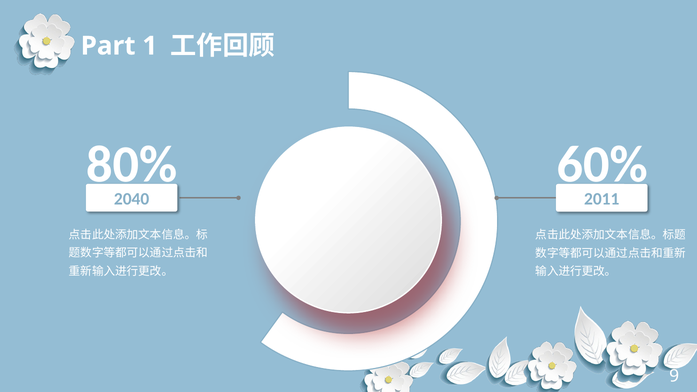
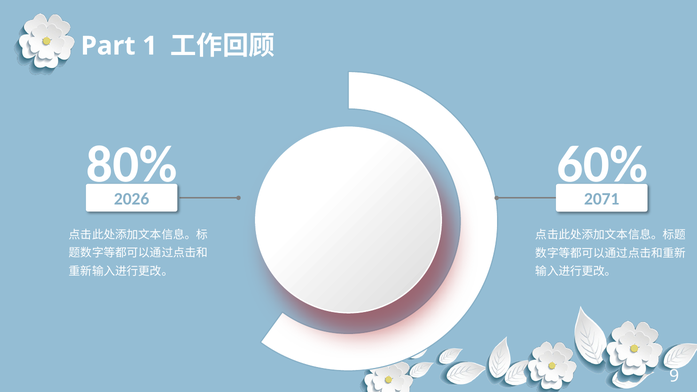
2040: 2040 -> 2026
2011: 2011 -> 2071
